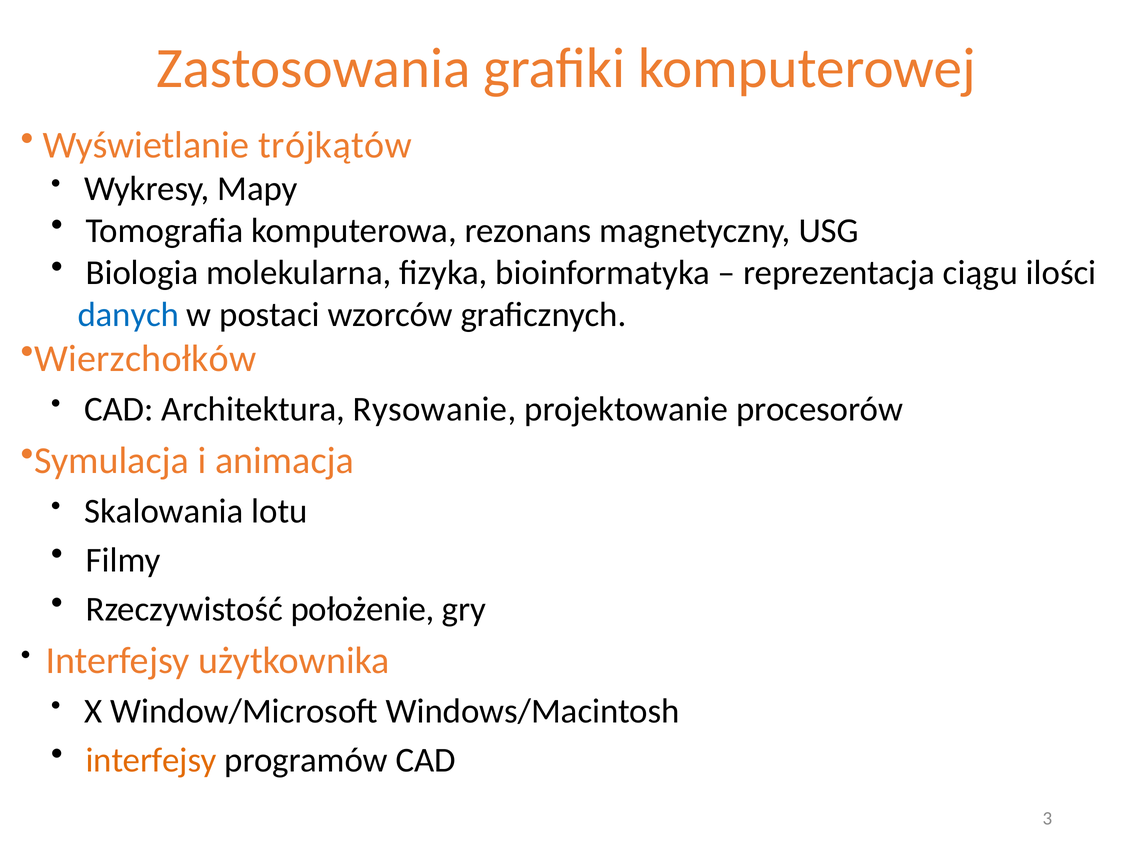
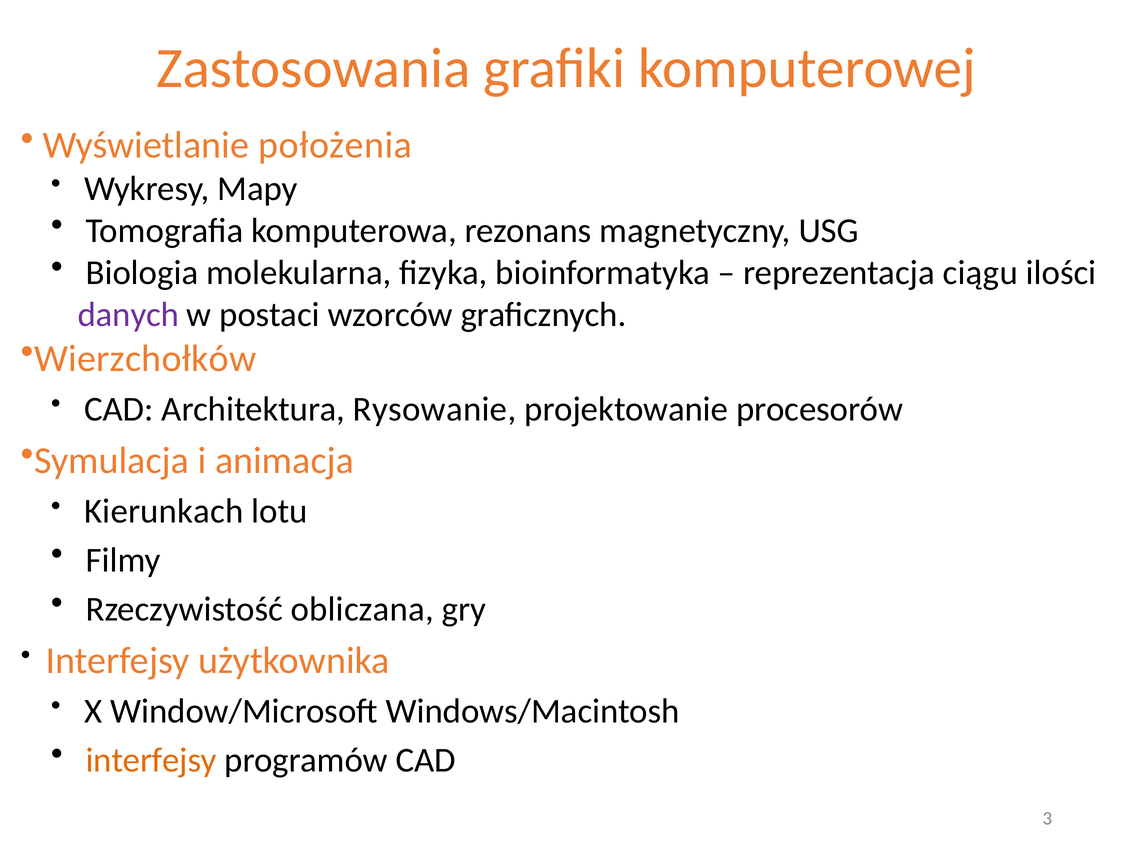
trójkątów: trójkątów -> położenia
danych colour: blue -> purple
Skalowania: Skalowania -> Kierunkach
położenie: położenie -> obliczana
